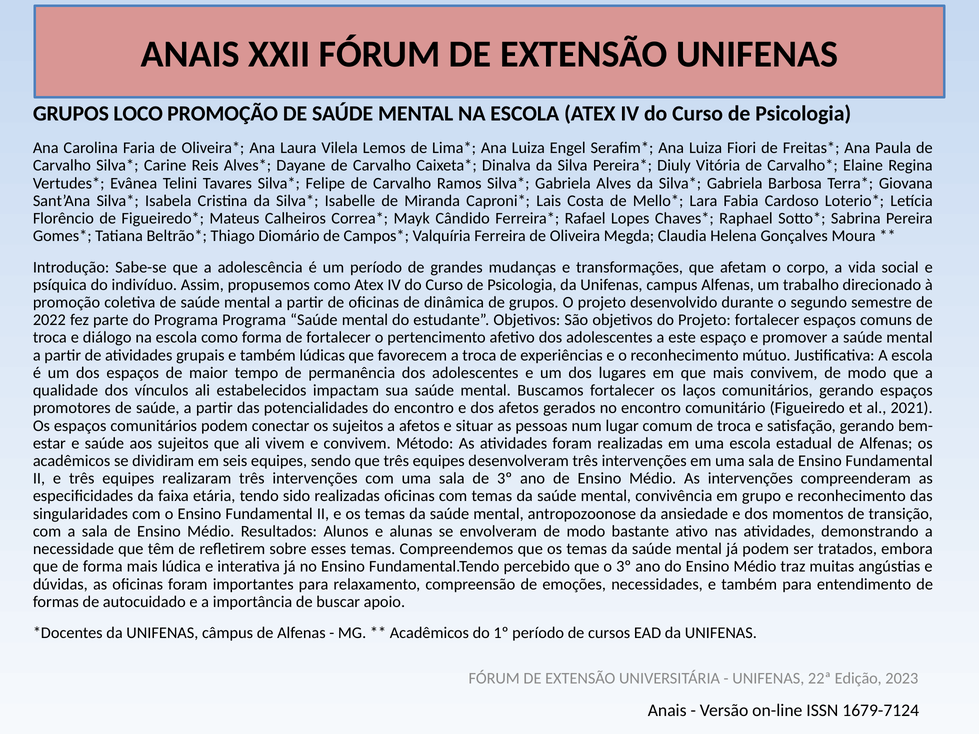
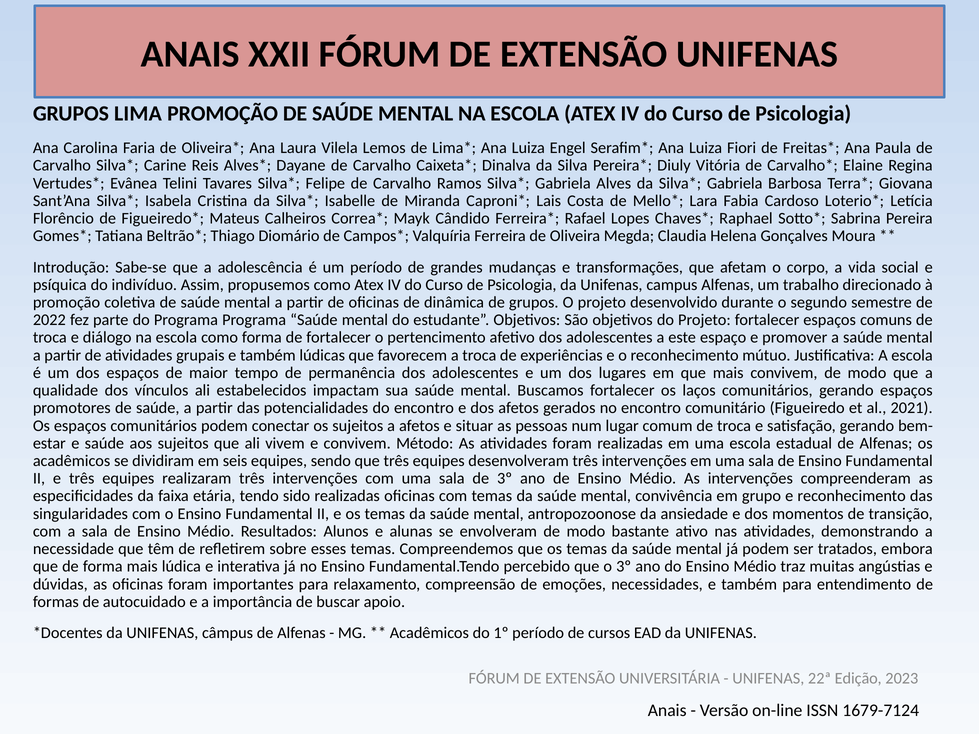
LOCO: LOCO -> LIMA
